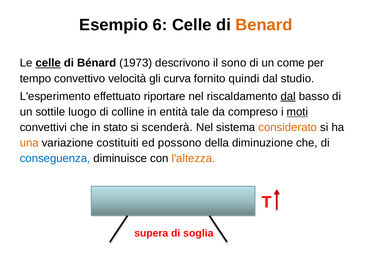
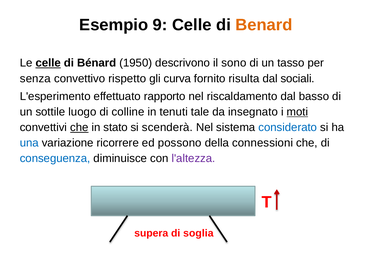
6: 6 -> 9
1973: 1973 -> 1950
come: come -> tasso
tempo: tempo -> senza
velocità: velocità -> rispetto
quindi: quindi -> risulta
studio: studio -> sociali
riportare: riportare -> rapporto
dal at (288, 96) underline: present -> none
entità: entità -> tenuti
compreso: compreso -> insegnato
che at (79, 127) underline: none -> present
considerato colour: orange -> blue
una colour: orange -> blue
costituiti: costituiti -> ricorrere
diminuzione: diminuzione -> connessioni
l'altezza colour: orange -> purple
